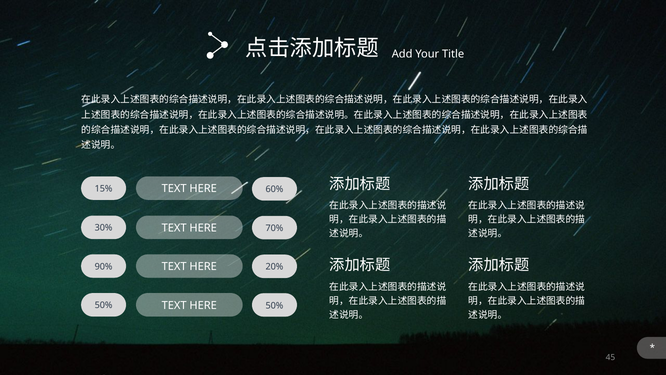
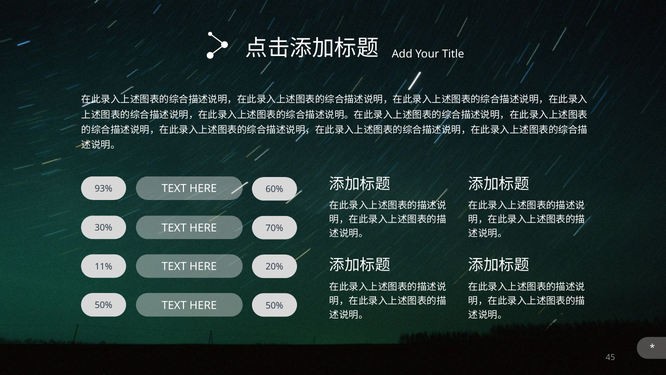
15%: 15% -> 93%
90%: 90% -> 11%
